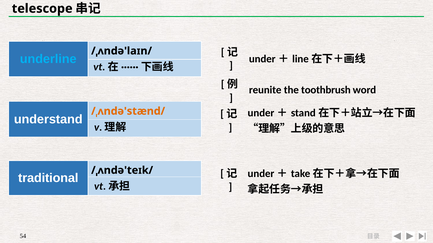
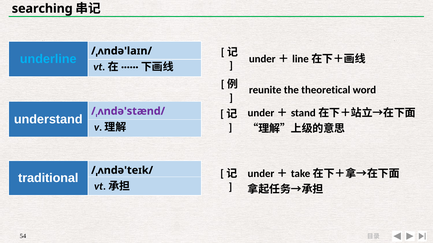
telescope: telescope -> searching
toothbrush: toothbrush -> theoretical
/ˌʌndə'stænd/ colour: orange -> purple
